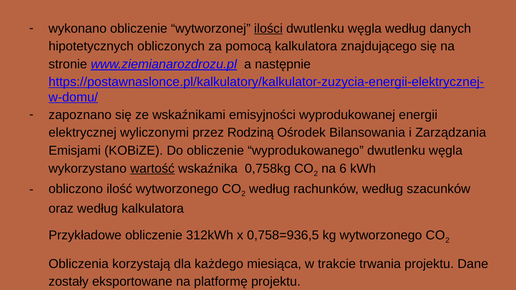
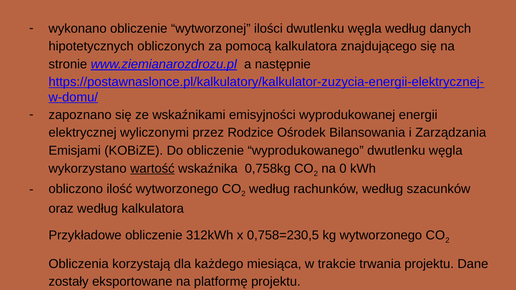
ilości underline: present -> none
Rodziną: Rodziną -> Rodzice
6: 6 -> 0
0,758=936,5: 0,758=936,5 -> 0,758=230,5
